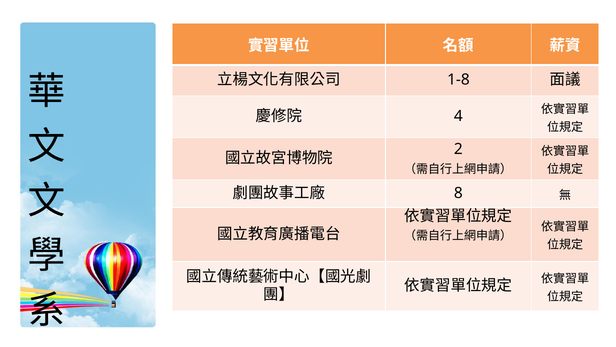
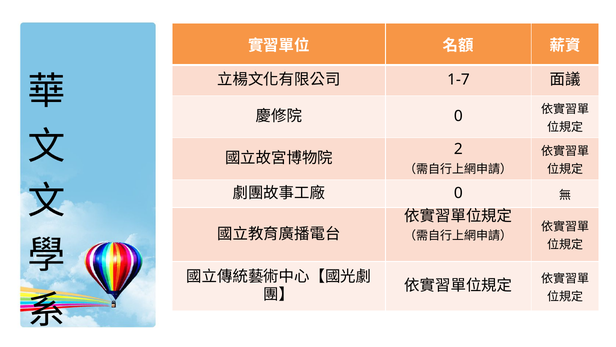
1-8: 1-8 -> 1-7
4 at (458, 116): 4 -> 0
8 at (458, 193): 8 -> 0
